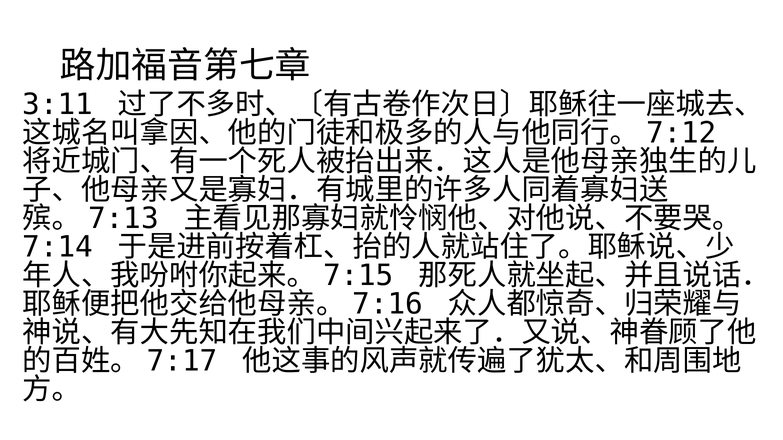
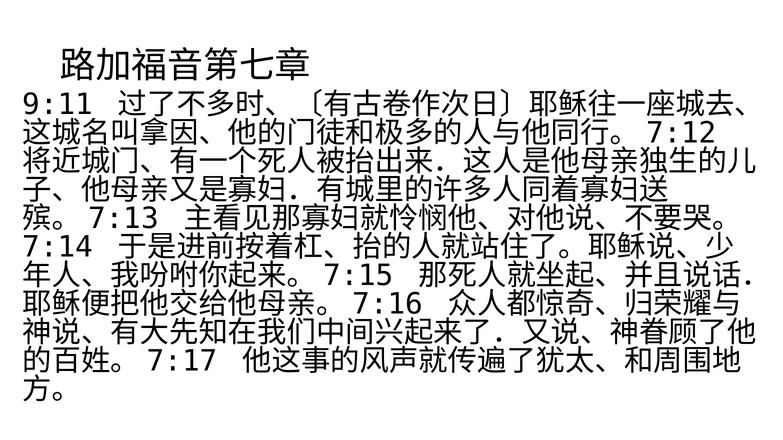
3:11: 3:11 -> 9:11
